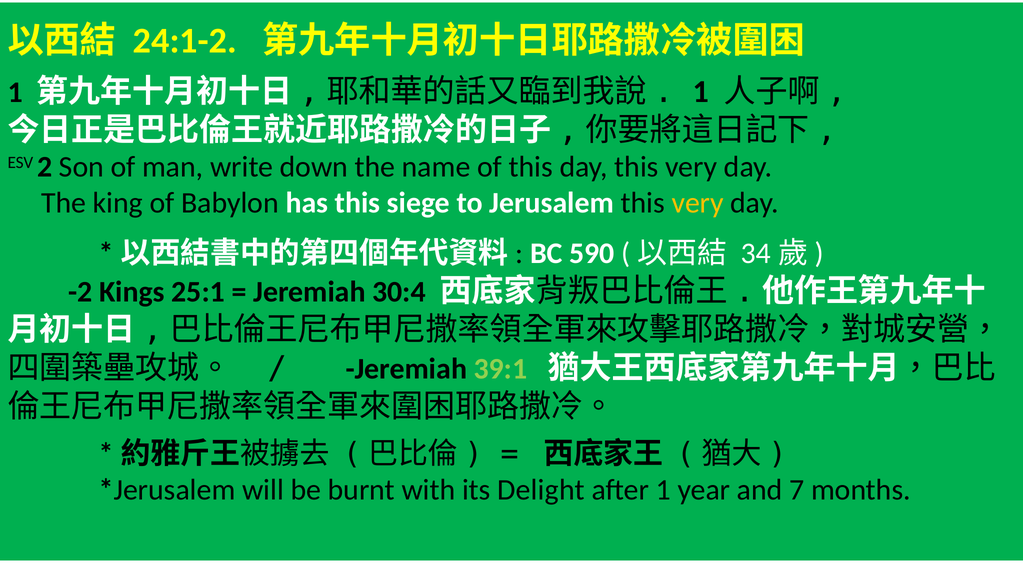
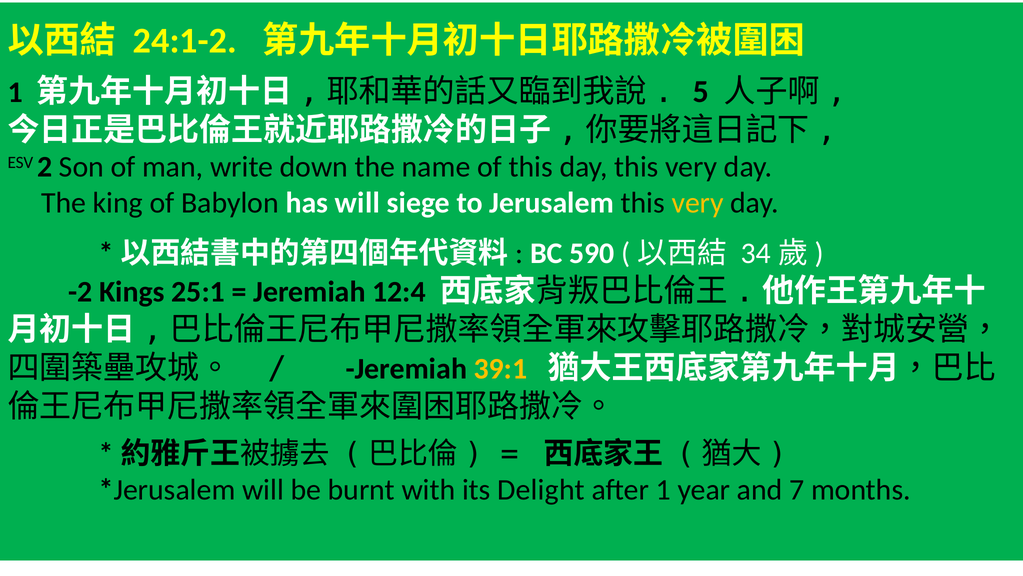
1 at (701, 92): 1 -> 5
has this: this -> will
30:4: 30:4 -> 12:4
39:1 colour: light green -> yellow
